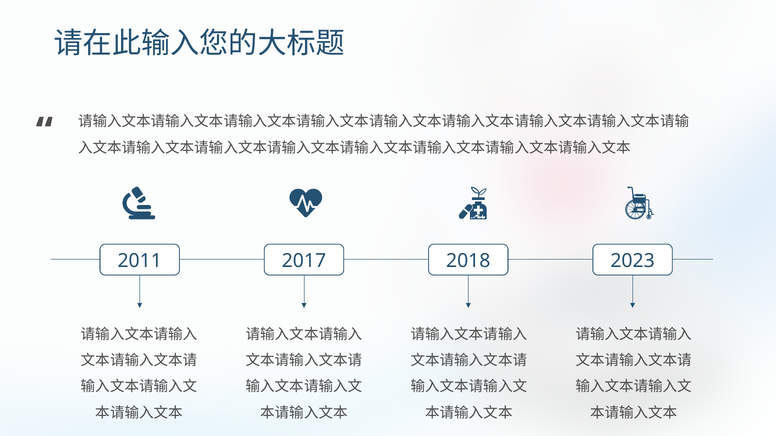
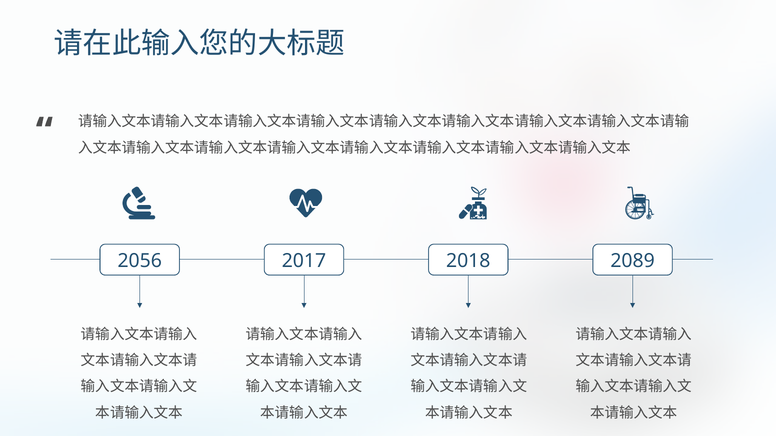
2011: 2011 -> 2056
2023: 2023 -> 2089
